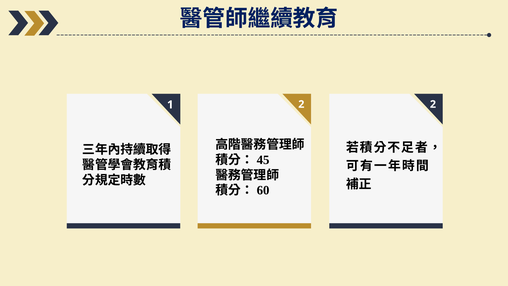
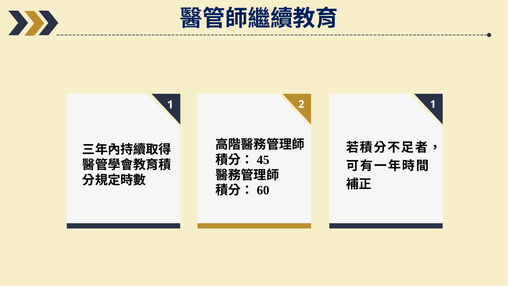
1 2: 2 -> 1
